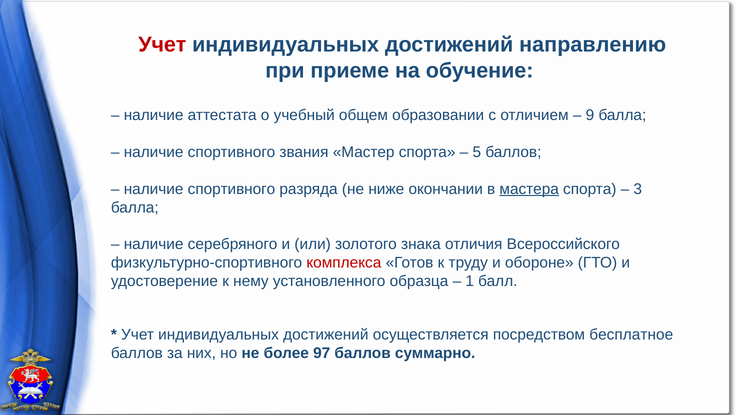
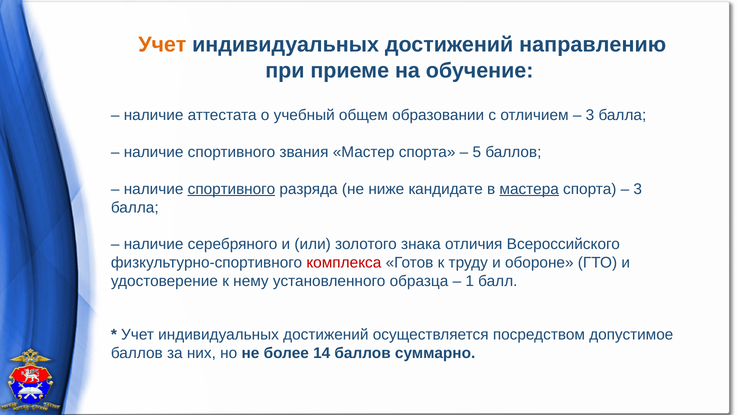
Учет at (162, 45) colour: red -> orange
9 at (590, 115): 9 -> 3
спортивного at (232, 189) underline: none -> present
окончании: окончании -> кандидате
бесплатное: бесплатное -> допустимое
97: 97 -> 14
